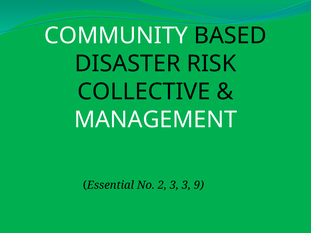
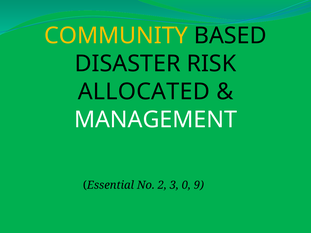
COMMUNITY colour: white -> yellow
COLLECTIVE: COLLECTIVE -> ALLOCATED
3 3: 3 -> 0
